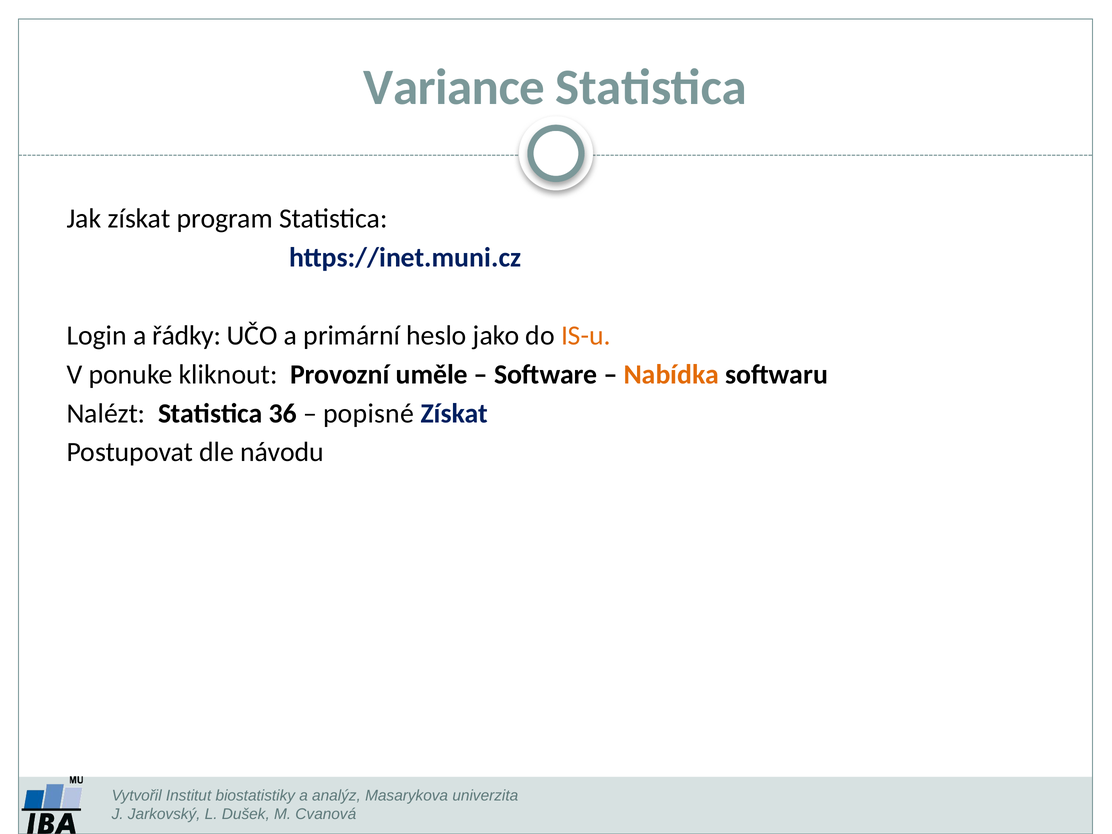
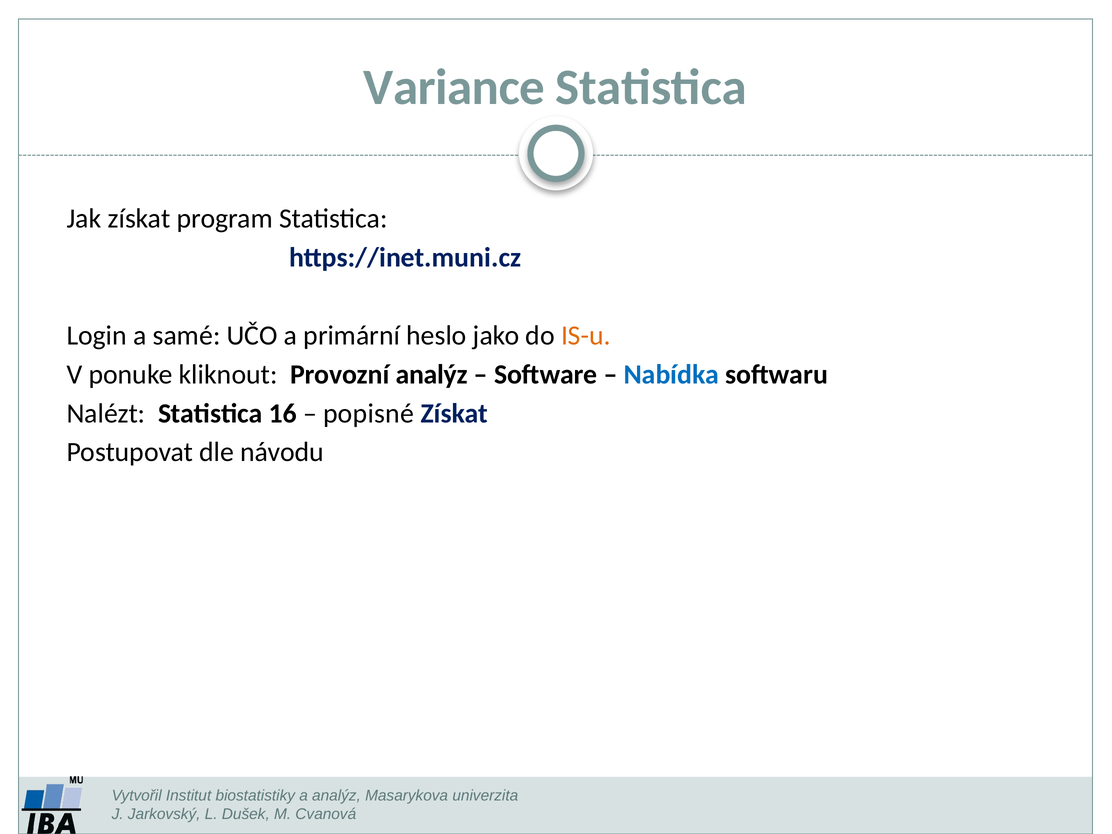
řádky: řádky -> samé
Provozní uměle: uměle -> analýz
Nabídka colour: orange -> blue
36: 36 -> 16
